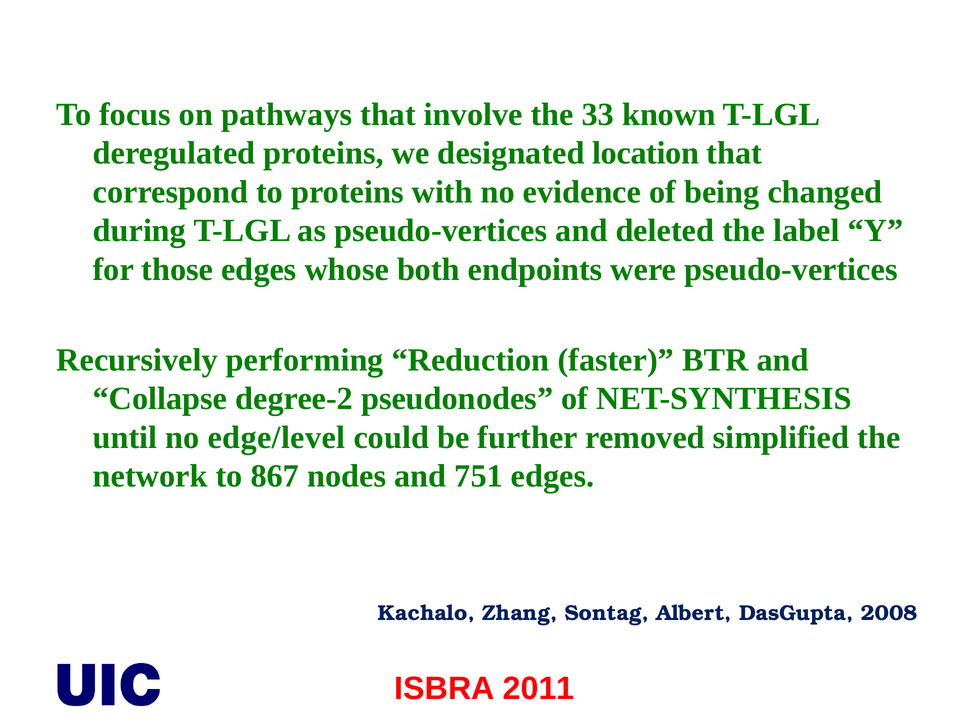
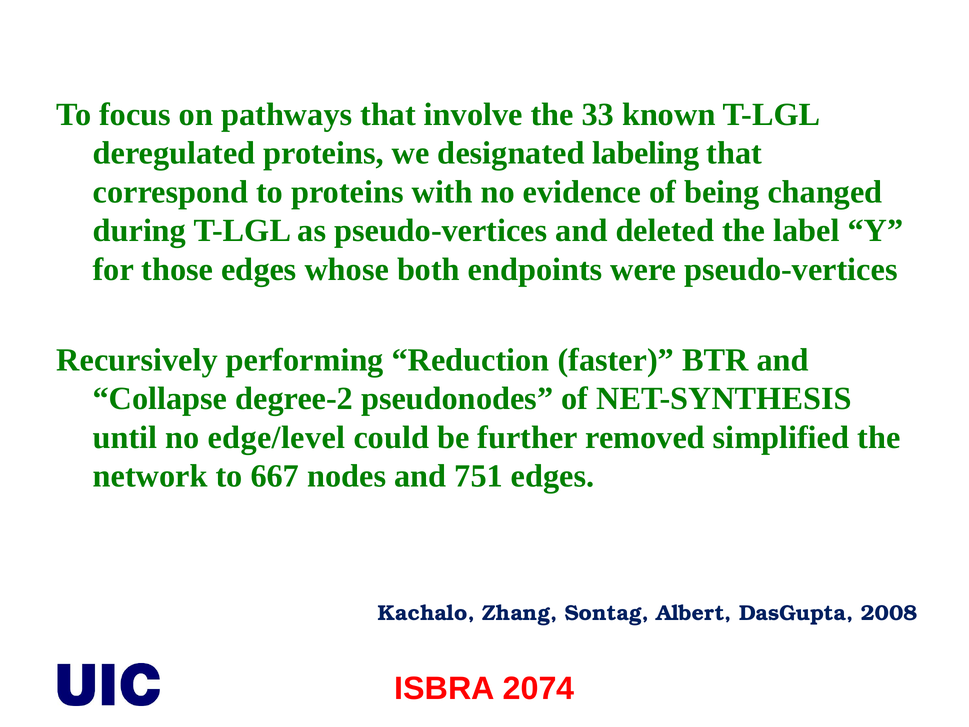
location: location -> labeling
867: 867 -> 667
2011: 2011 -> 2074
